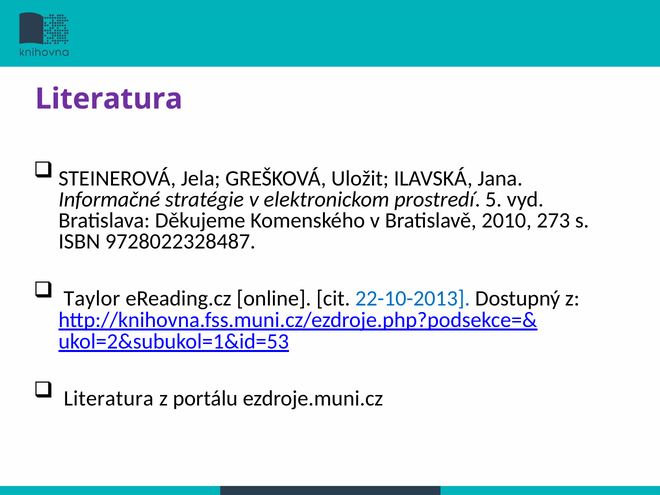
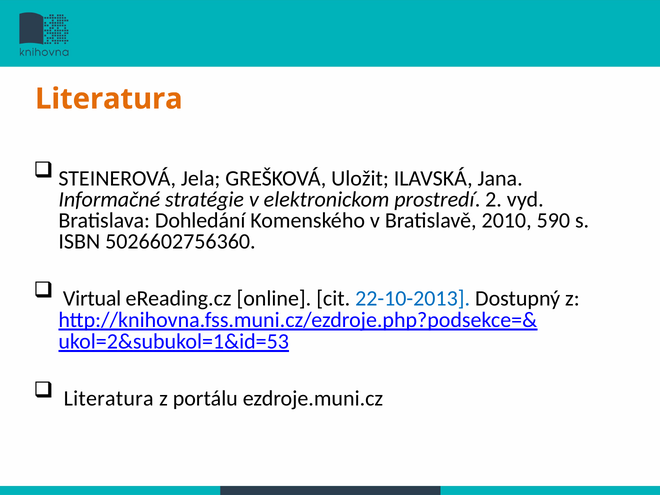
Literatura at (109, 99) colour: purple -> orange
5: 5 -> 2
Děkujeme: Děkujeme -> Dohledání
273: 273 -> 590
9728022328487: 9728022328487 -> 5026602756360
Taylor: Taylor -> Virtual
